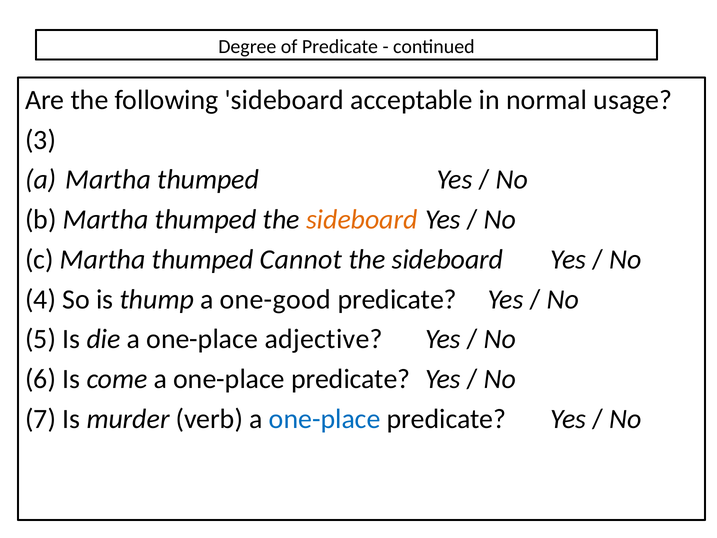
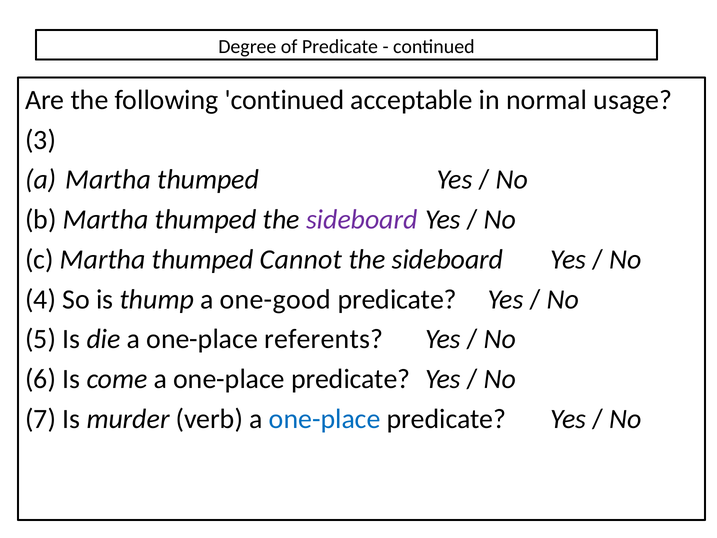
following sideboard: sideboard -> continued
sideboard at (362, 220) colour: orange -> purple
adjective: adjective -> referents
